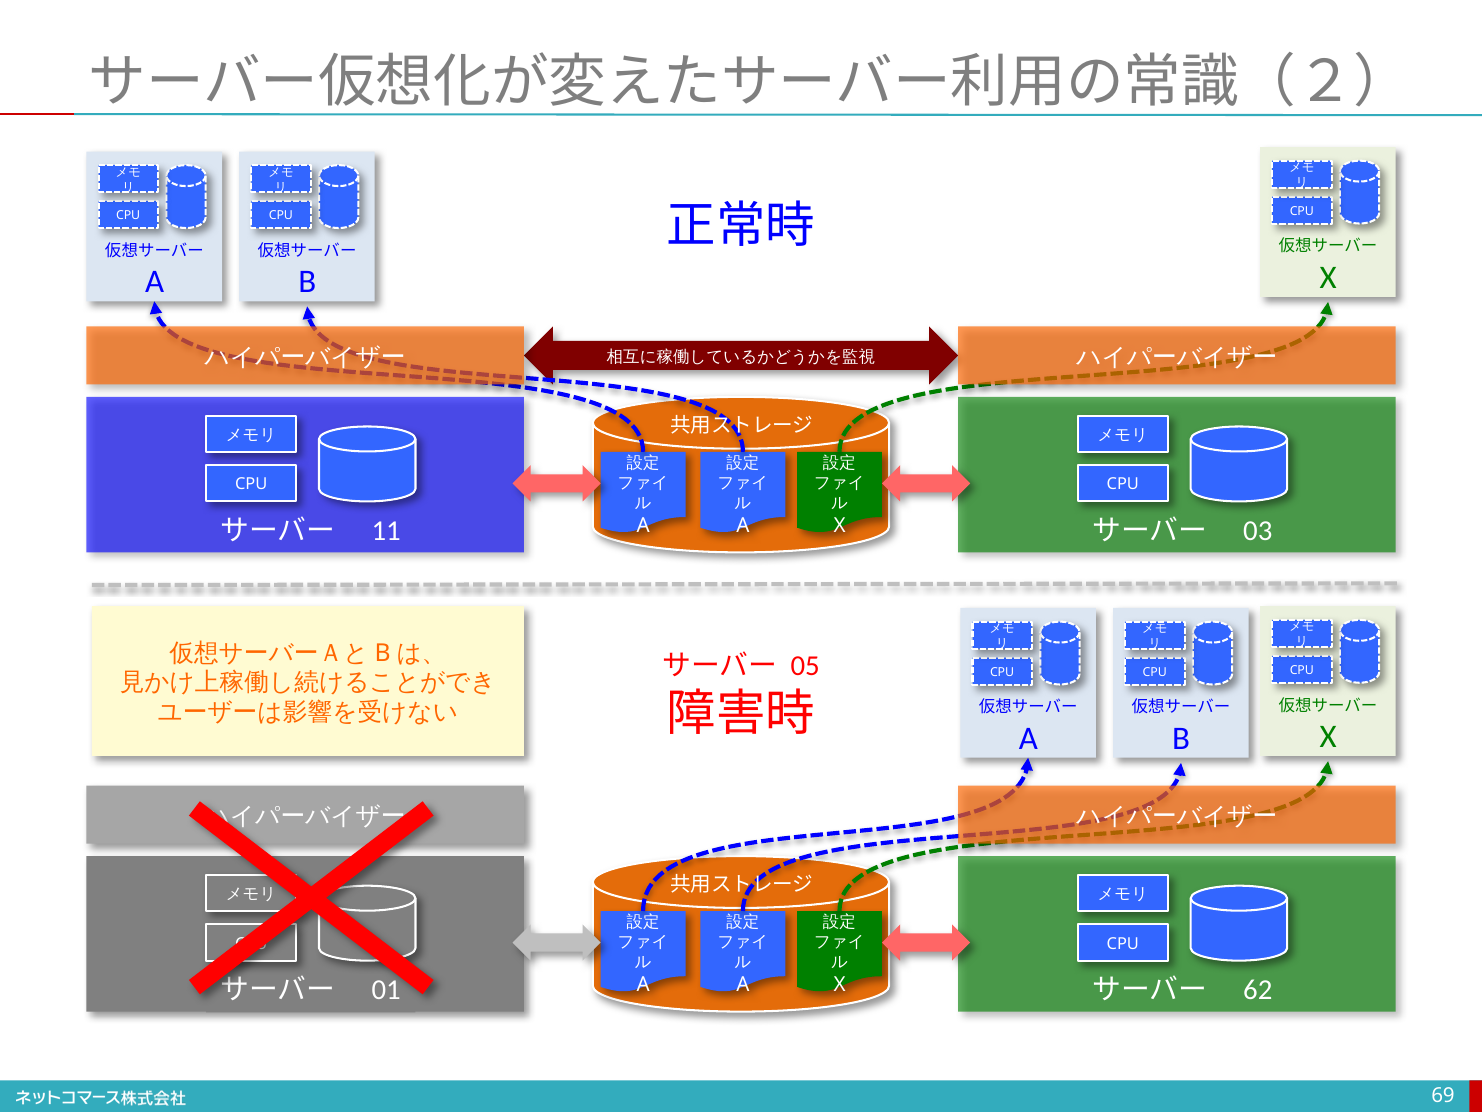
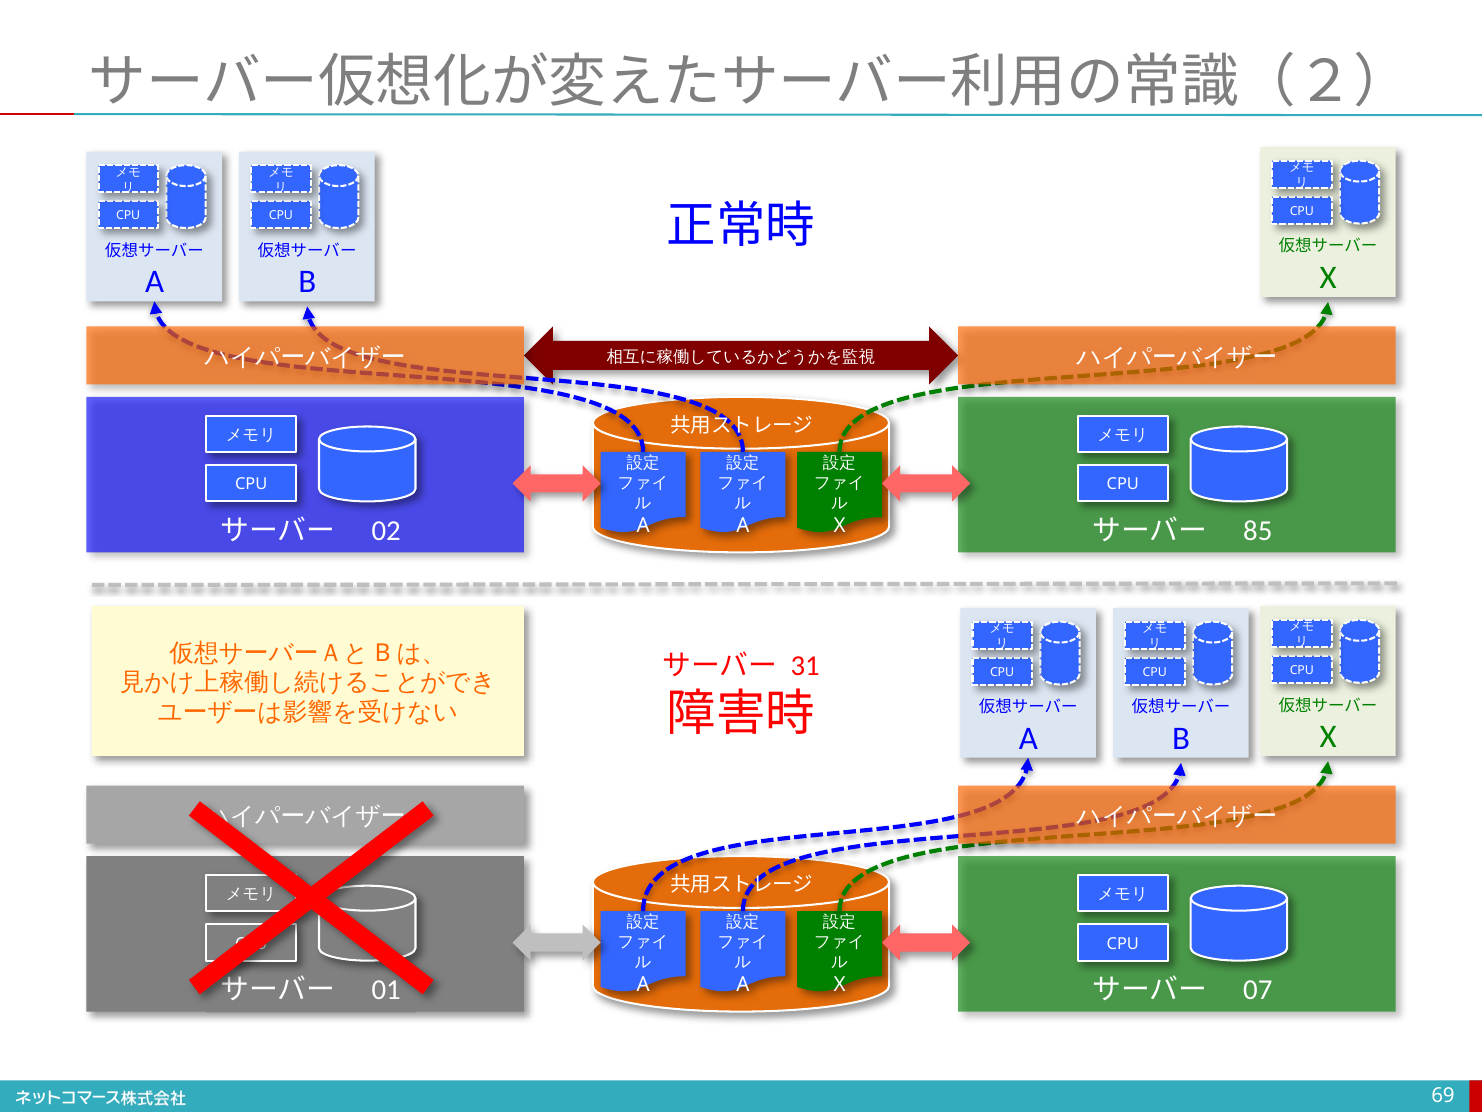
11: 11 -> 02
03: 03 -> 85
05: 05 -> 31
62: 62 -> 07
